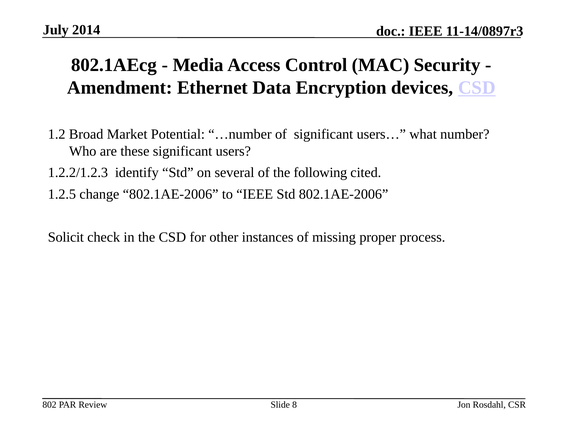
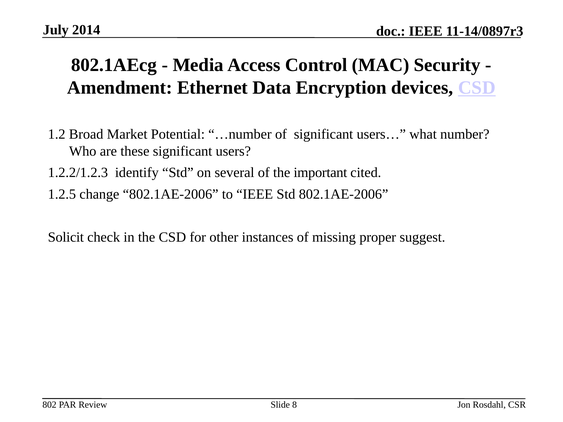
following: following -> important
process: process -> suggest
